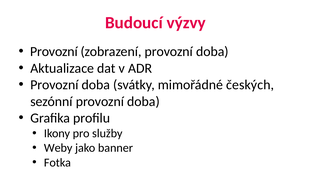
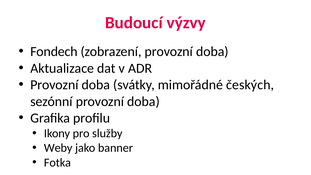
Provozní at (54, 52): Provozní -> Fondech
